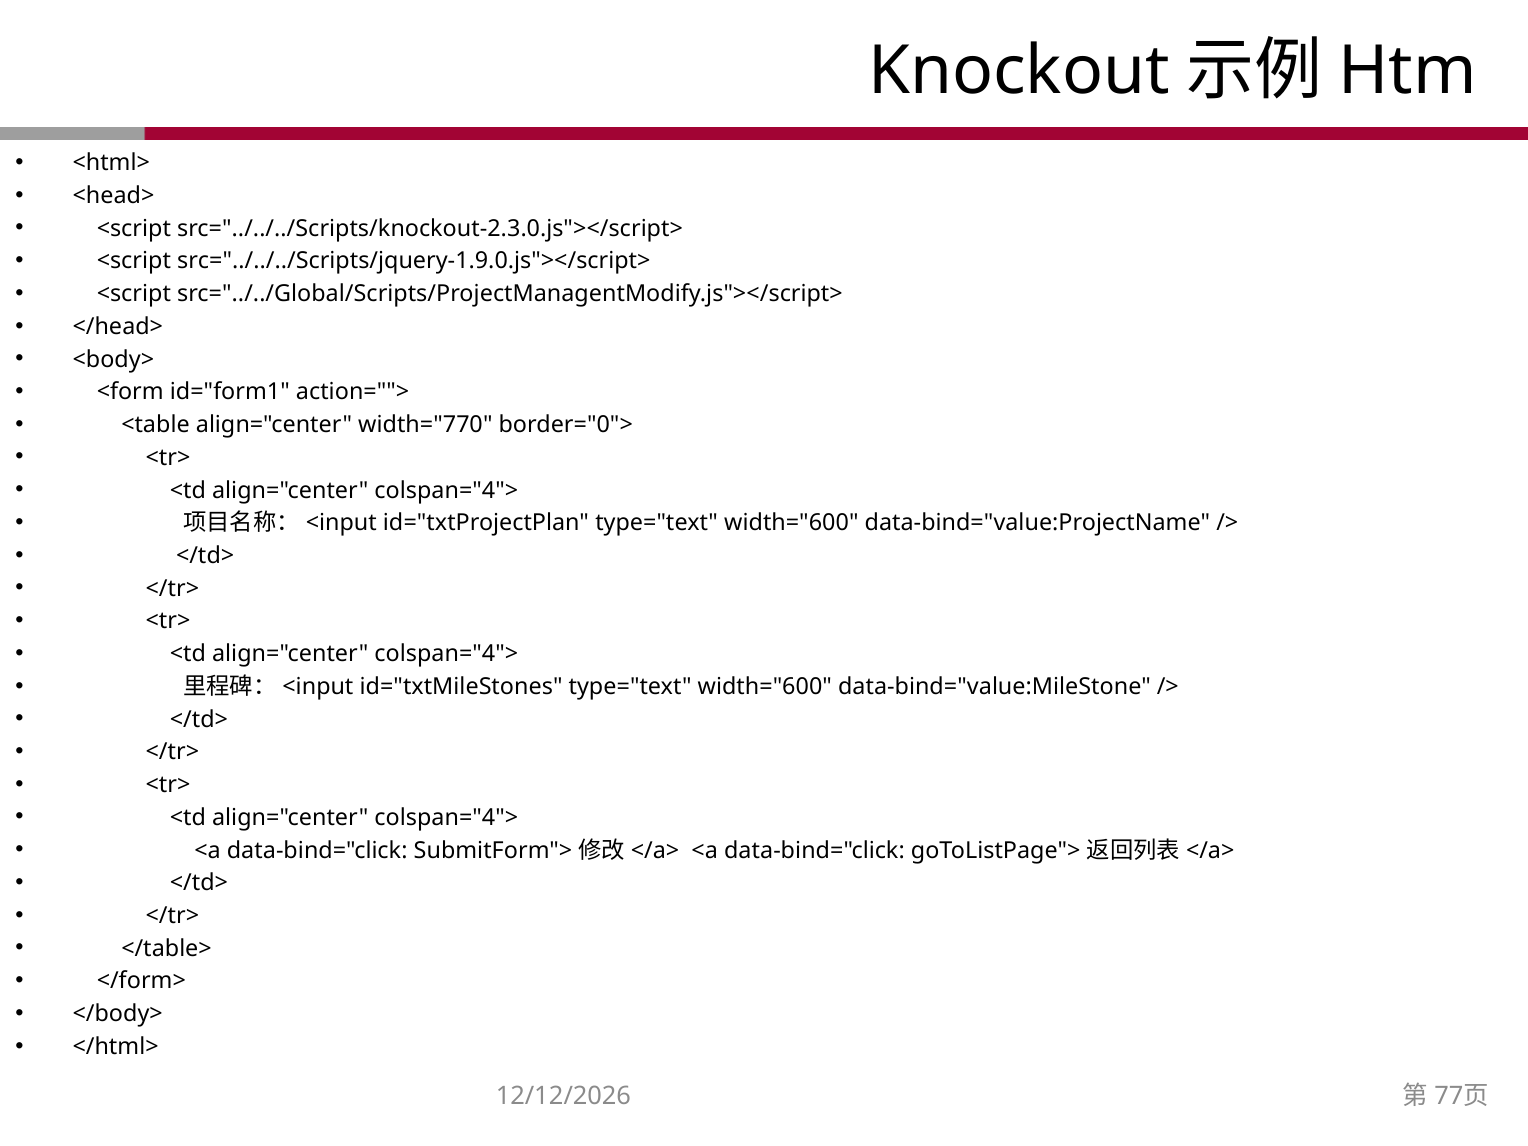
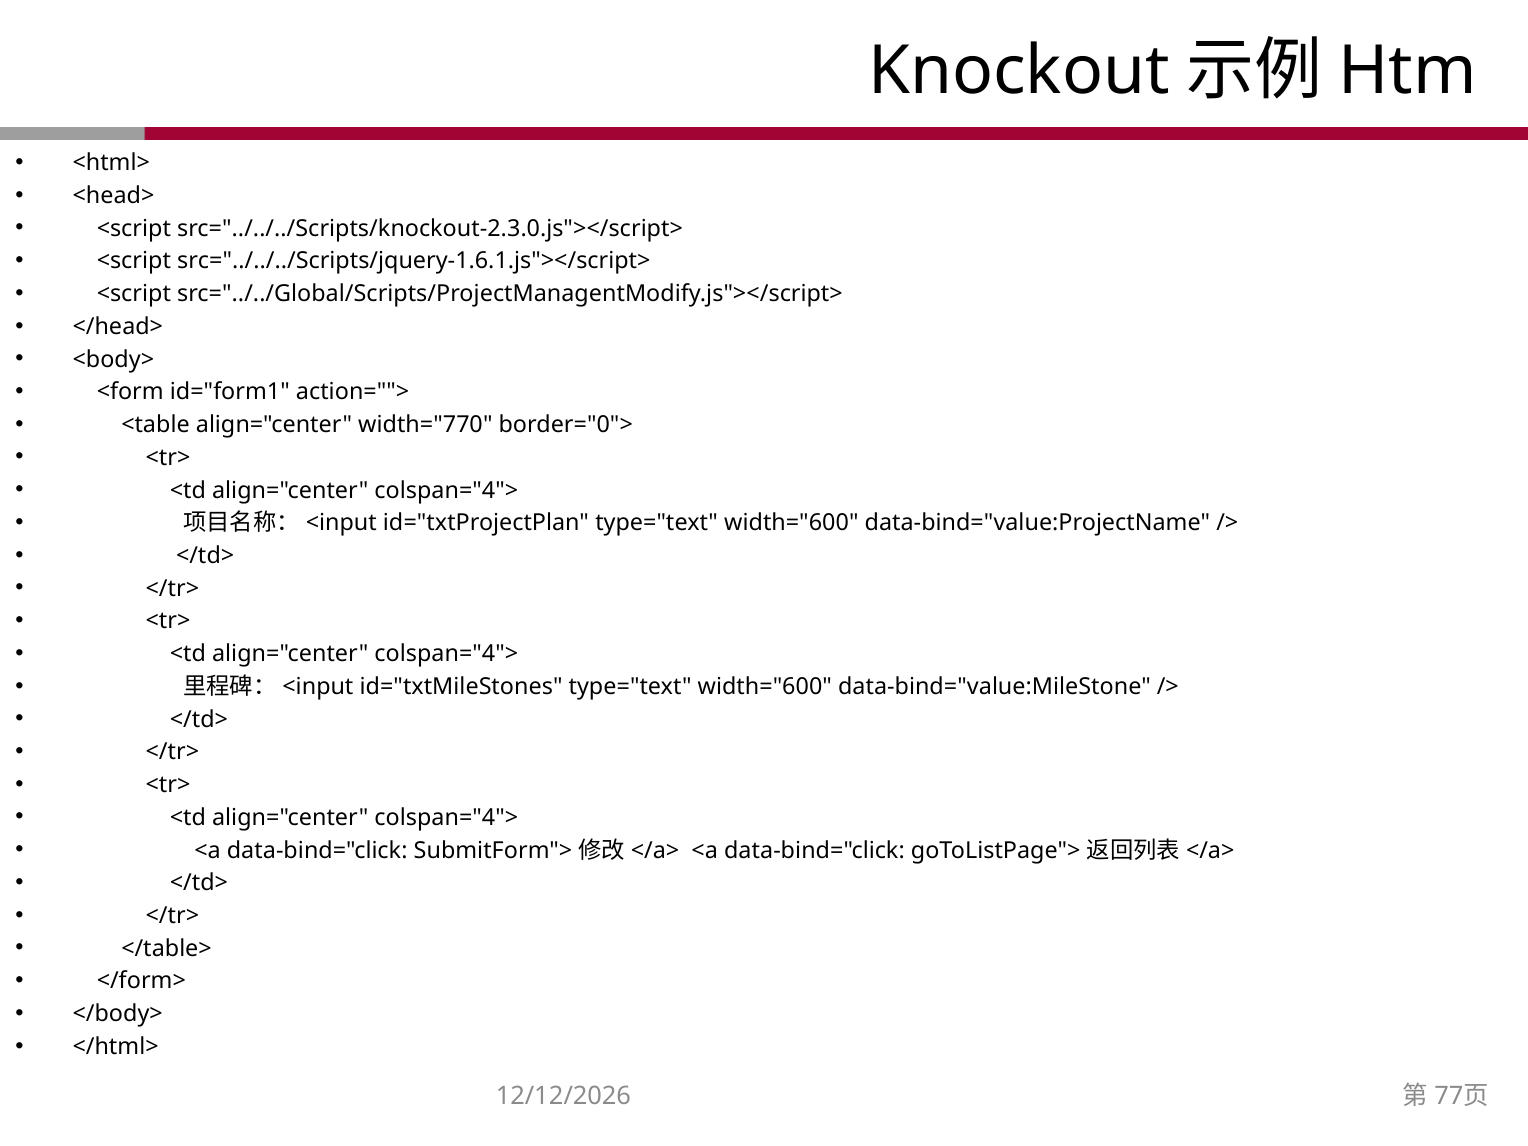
src="../../../Scripts/jquery-1.9.0.js"></script>: src="../../../Scripts/jquery-1.9.0.js"></script> -> src="../../../Scripts/jquery-1.6.1.js"></script>
